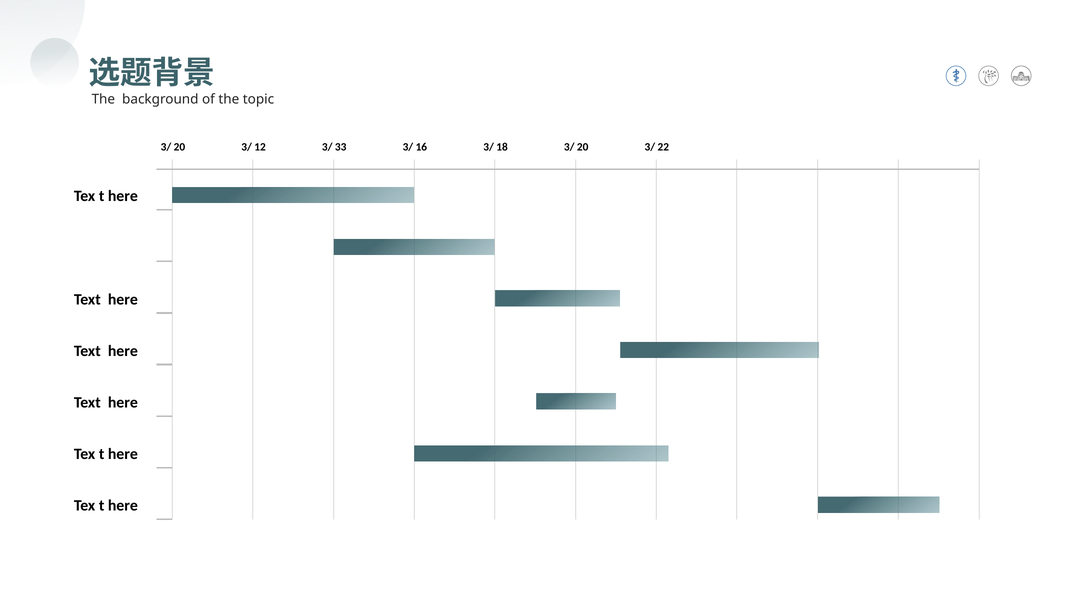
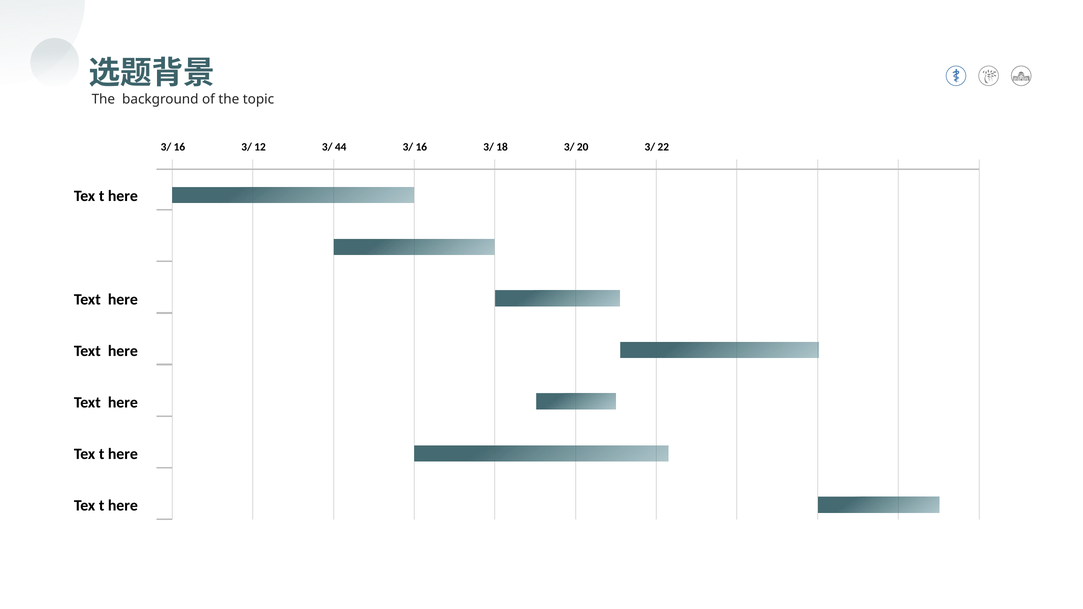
20 at (179, 147): 20 -> 16
33: 33 -> 44
